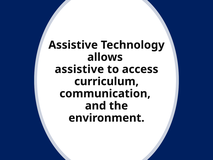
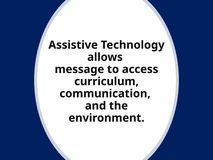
assistive at (79, 69): assistive -> message
